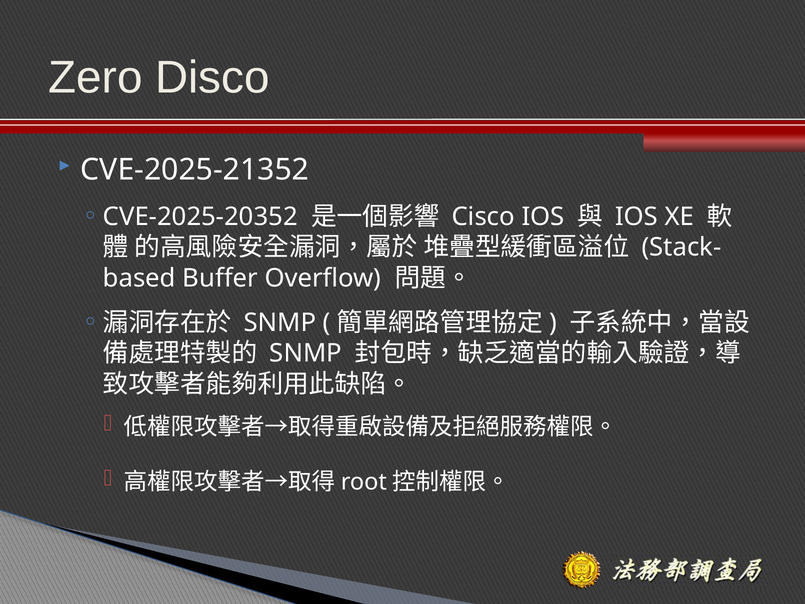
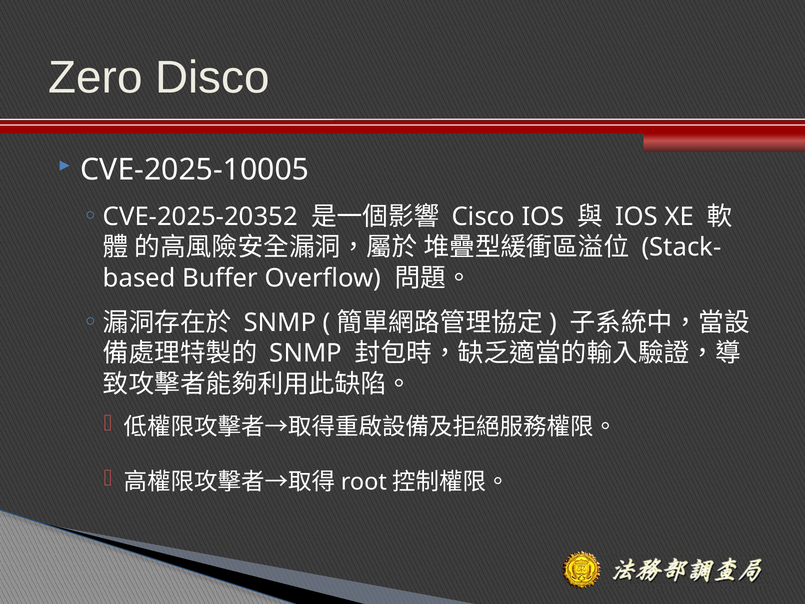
CVE-2025-21352: CVE-2025-21352 -> CVE-2025-10005
